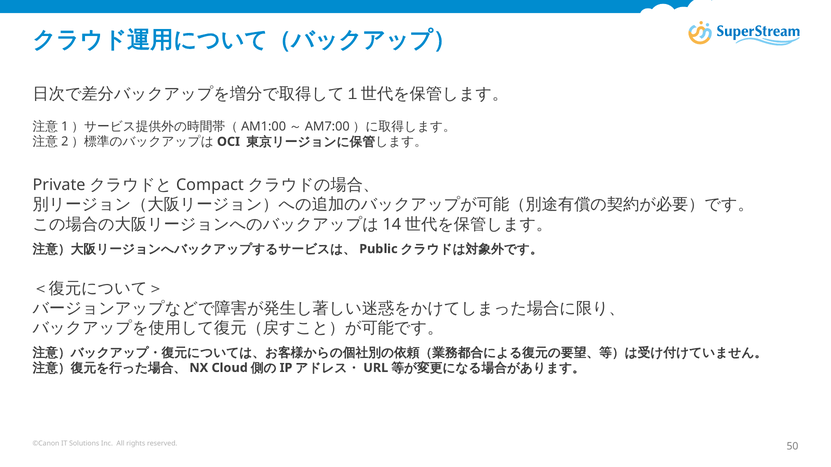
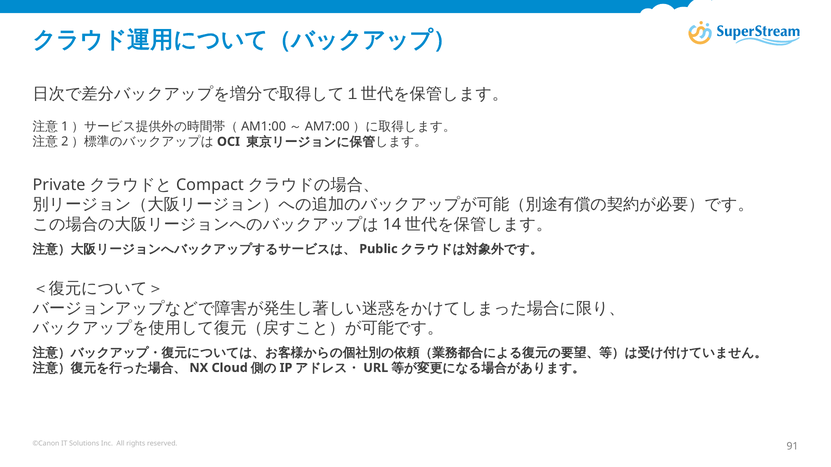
50: 50 -> 91
